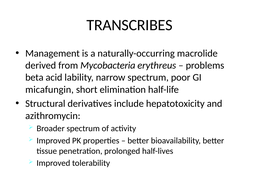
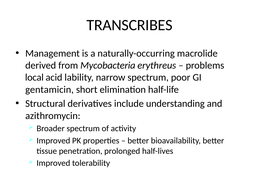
beta: beta -> local
micafungin: micafungin -> gentamicin
hepatotoxicity: hepatotoxicity -> understanding
